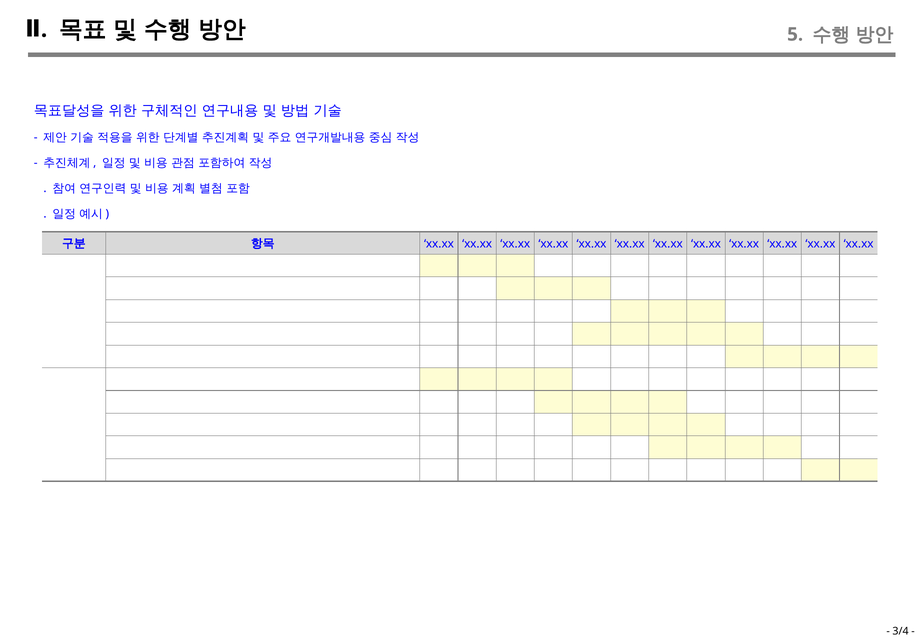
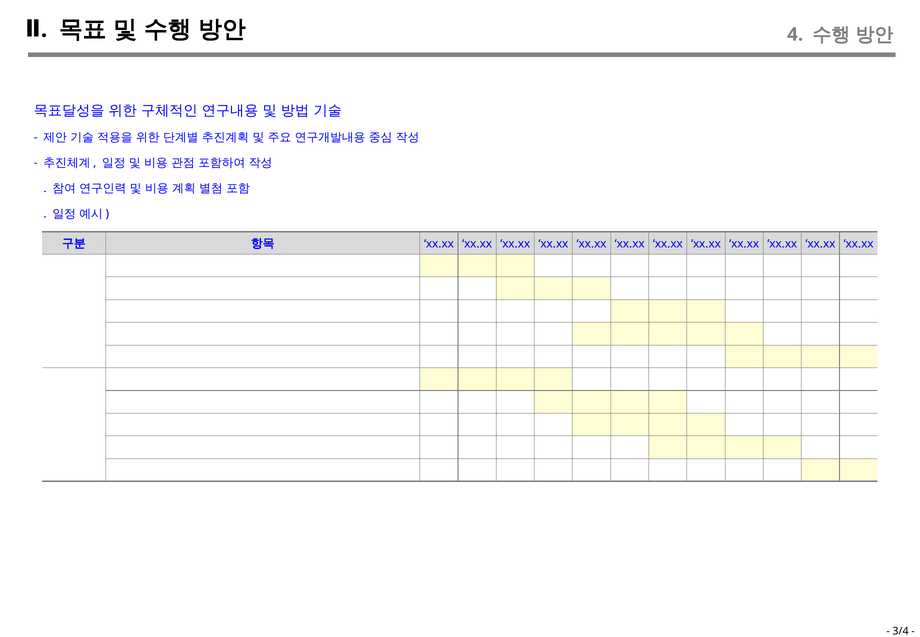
5: 5 -> 4
